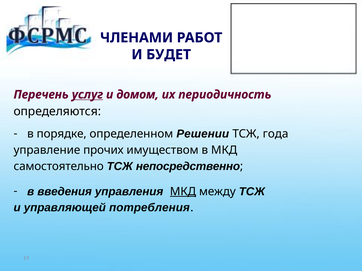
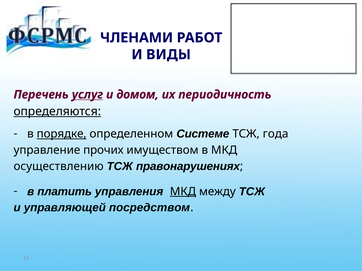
БУДЕТ: БУДЕТ -> ВИДЫ
определяются underline: none -> present
порядке underline: none -> present
Решении: Решении -> Системе
самостоятельно: самостоятельно -> осуществлению
непосредственно: непосредственно -> правонарушениях
введения: введения -> платить
потребления: потребления -> посредством
